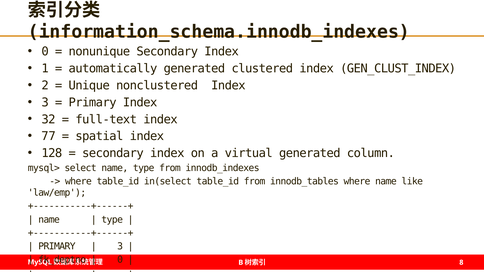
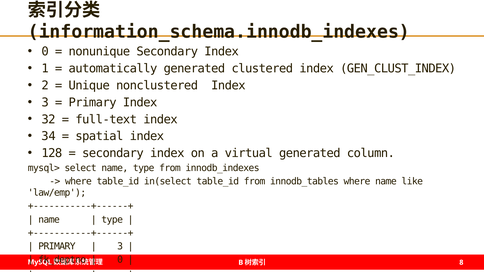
77: 77 -> 34
